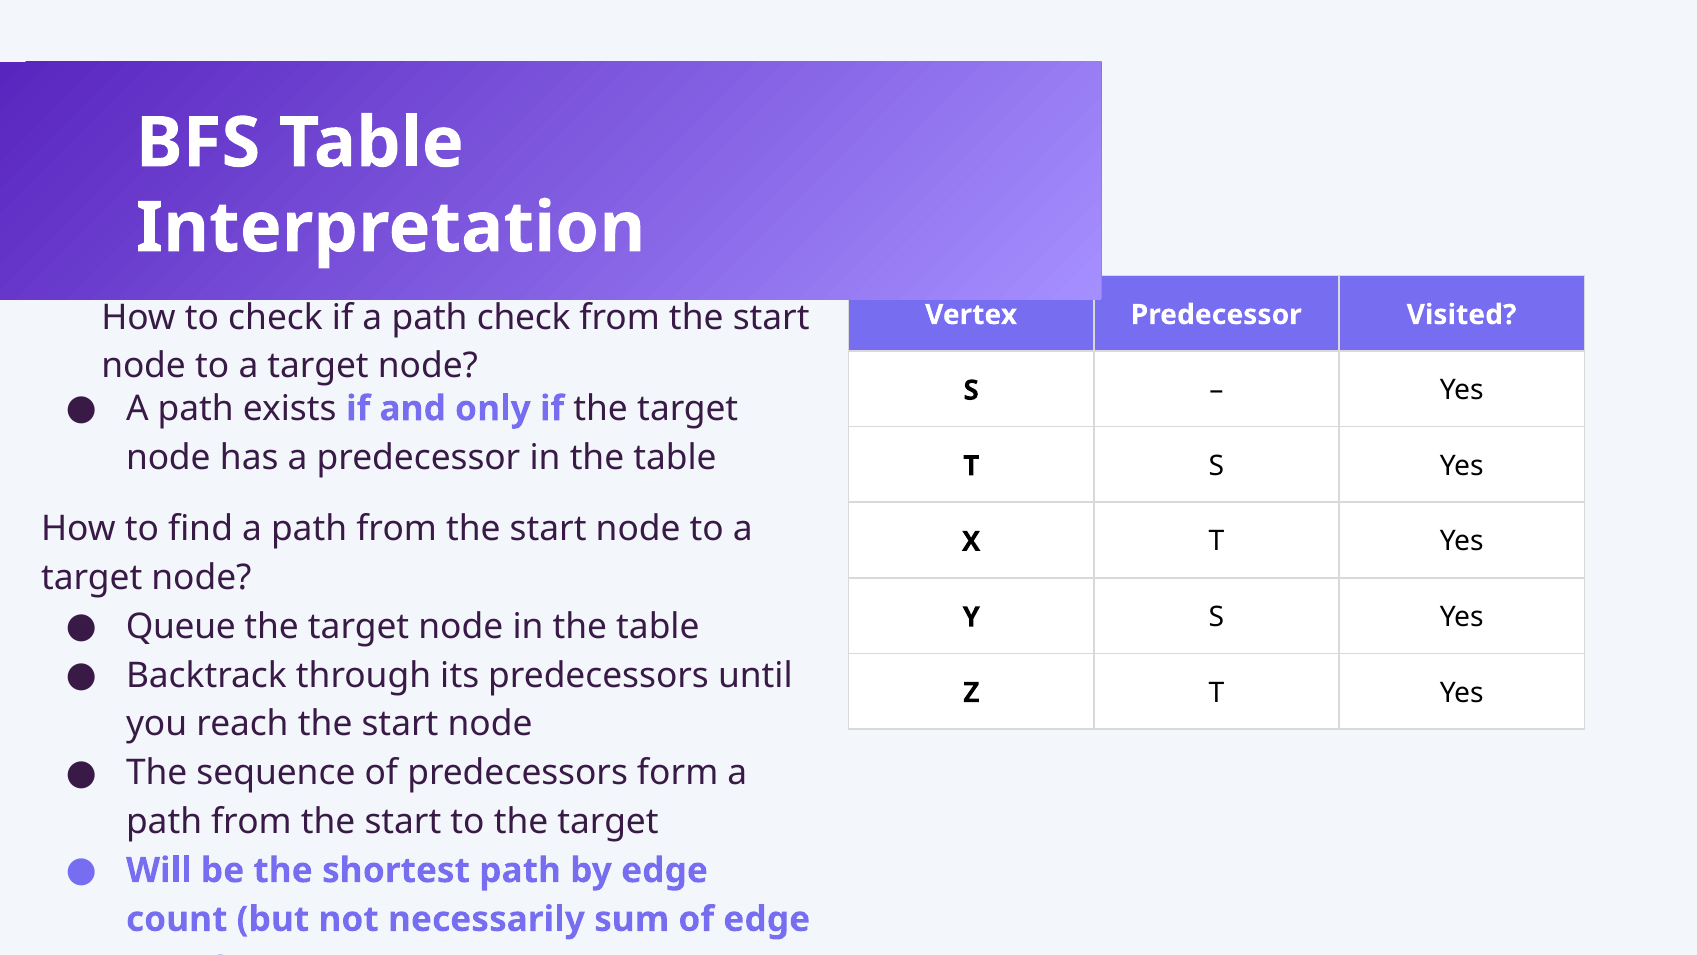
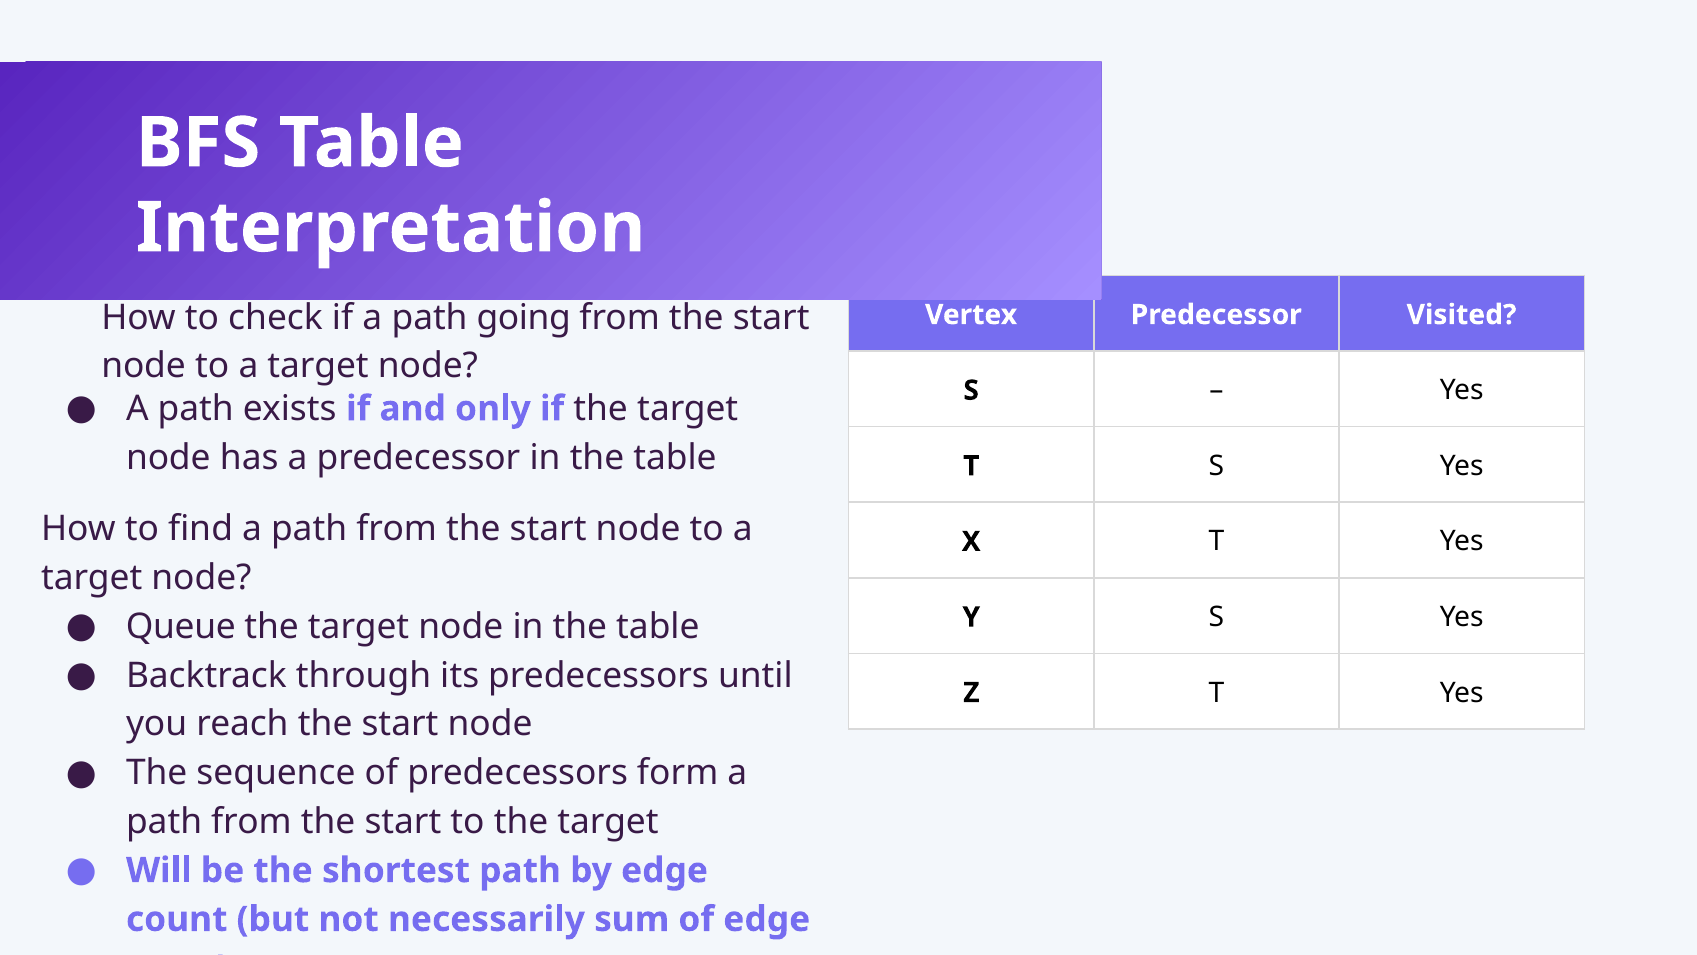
path check: check -> going
